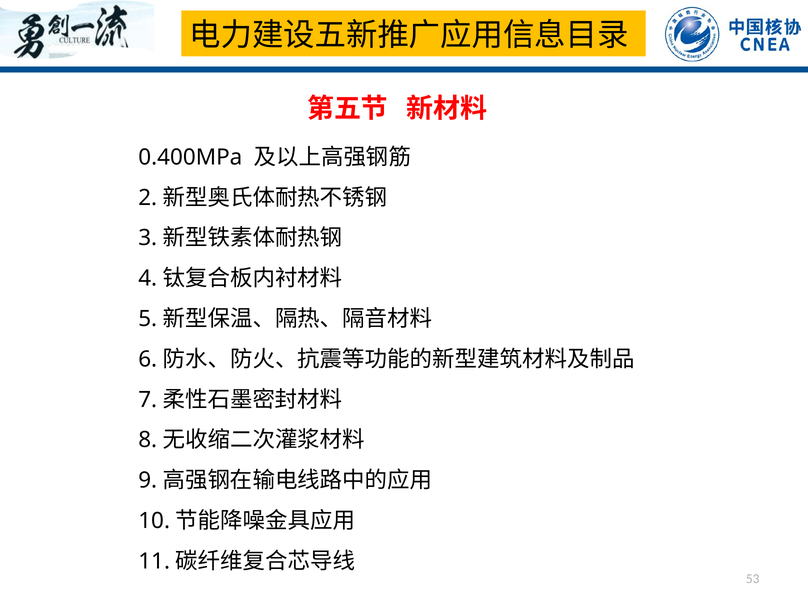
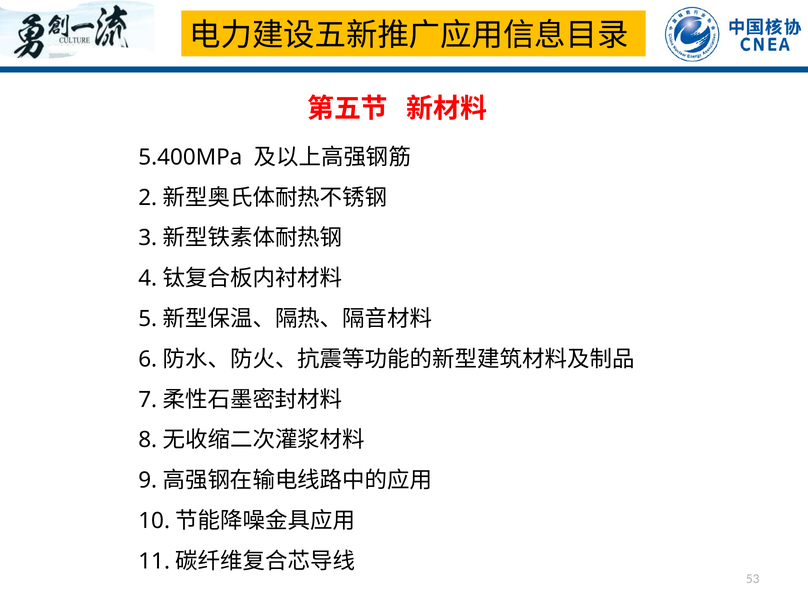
0.400MPa: 0.400MPa -> 5.400MPa
